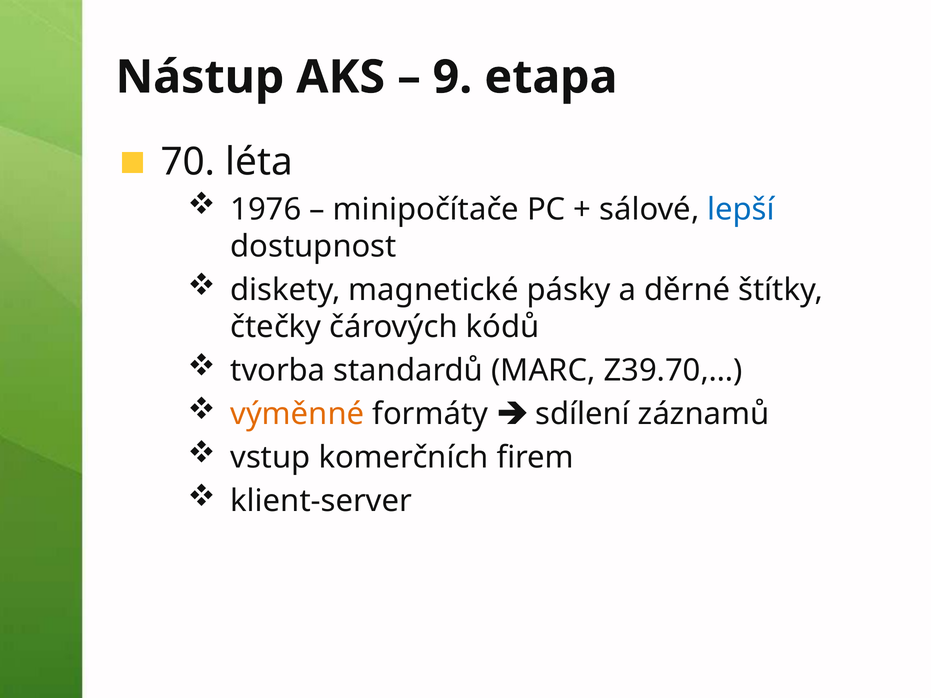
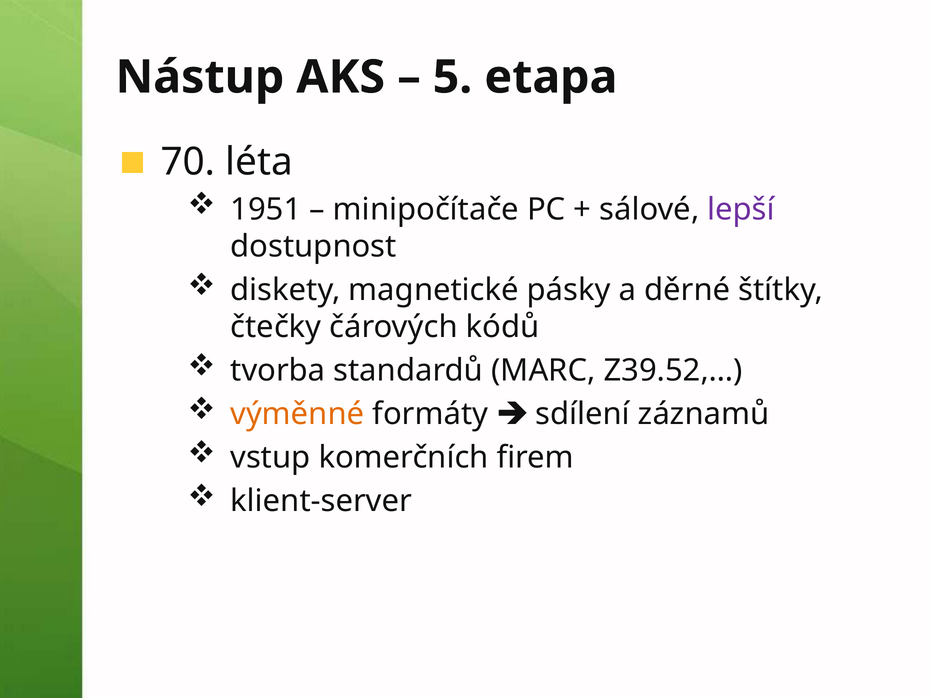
9: 9 -> 5
1976: 1976 -> 1951
lepší colour: blue -> purple
Z39.70,…: Z39.70,… -> Z39.52,…
